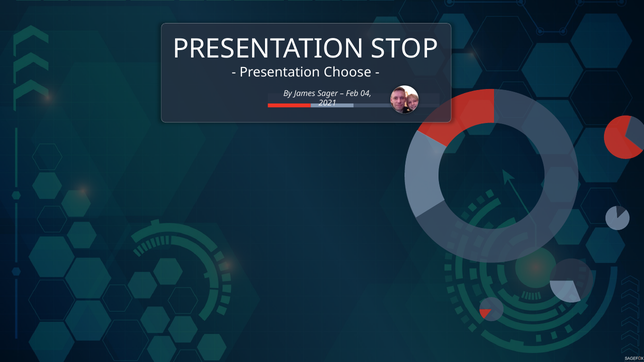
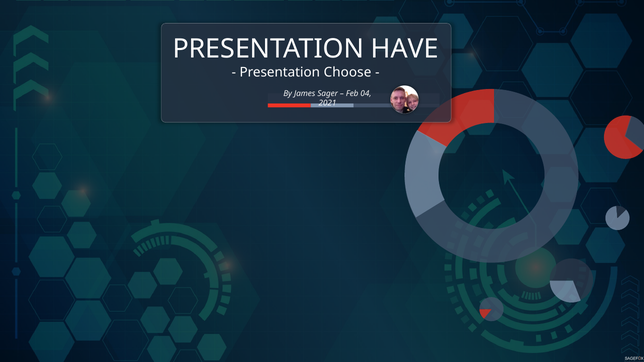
STOP: STOP -> HAVE
